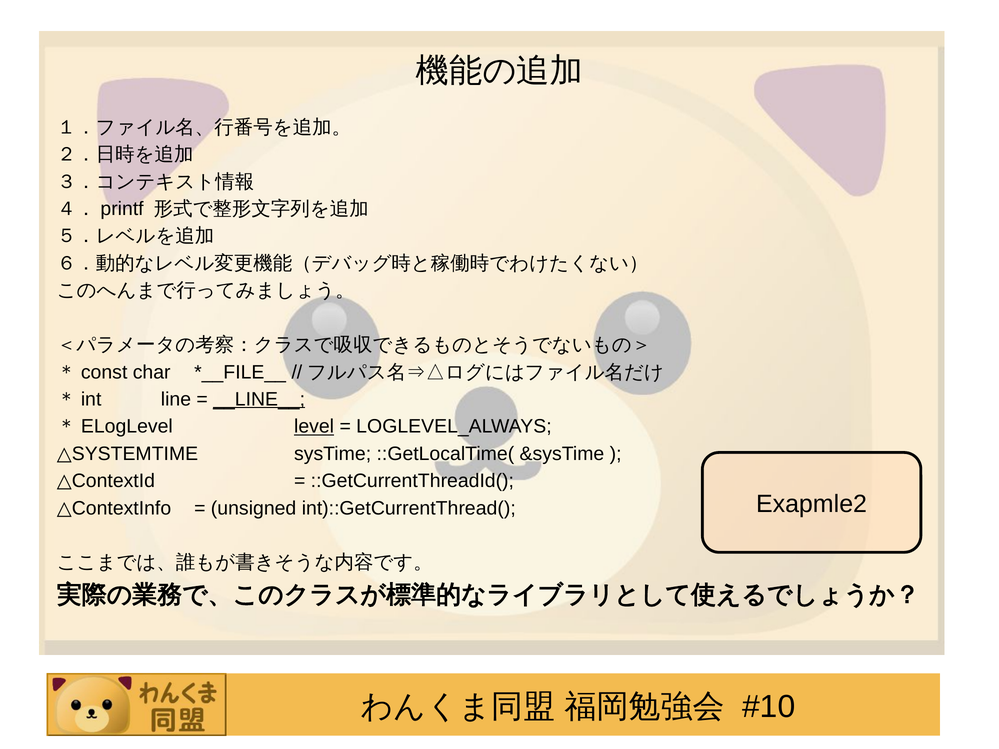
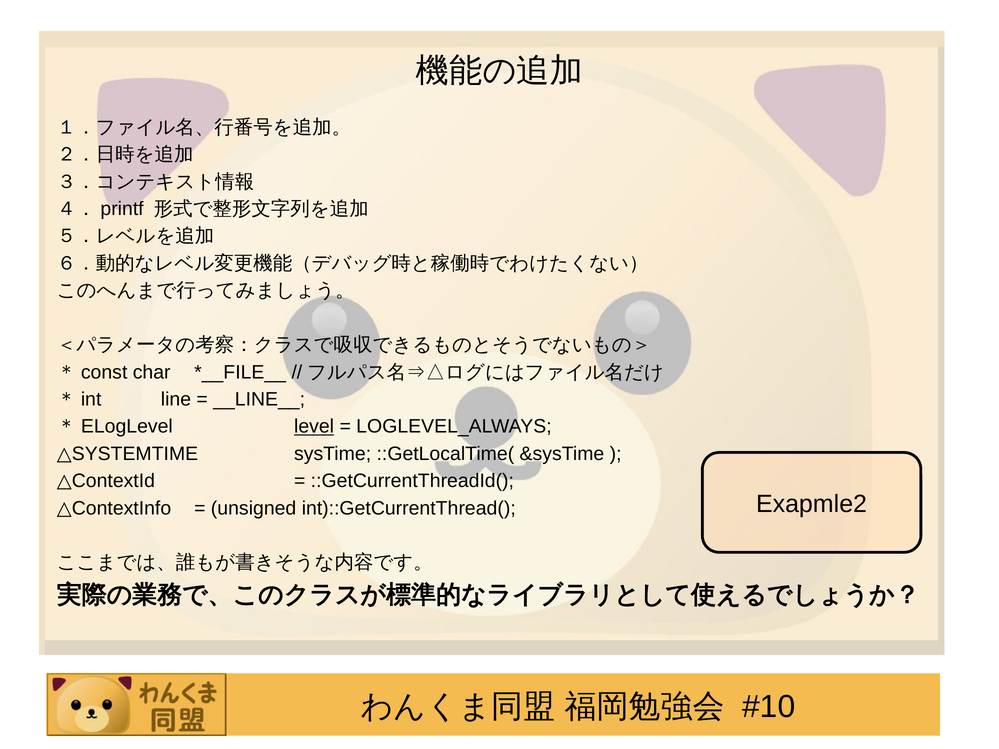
__LINE__ underline: present -> none
